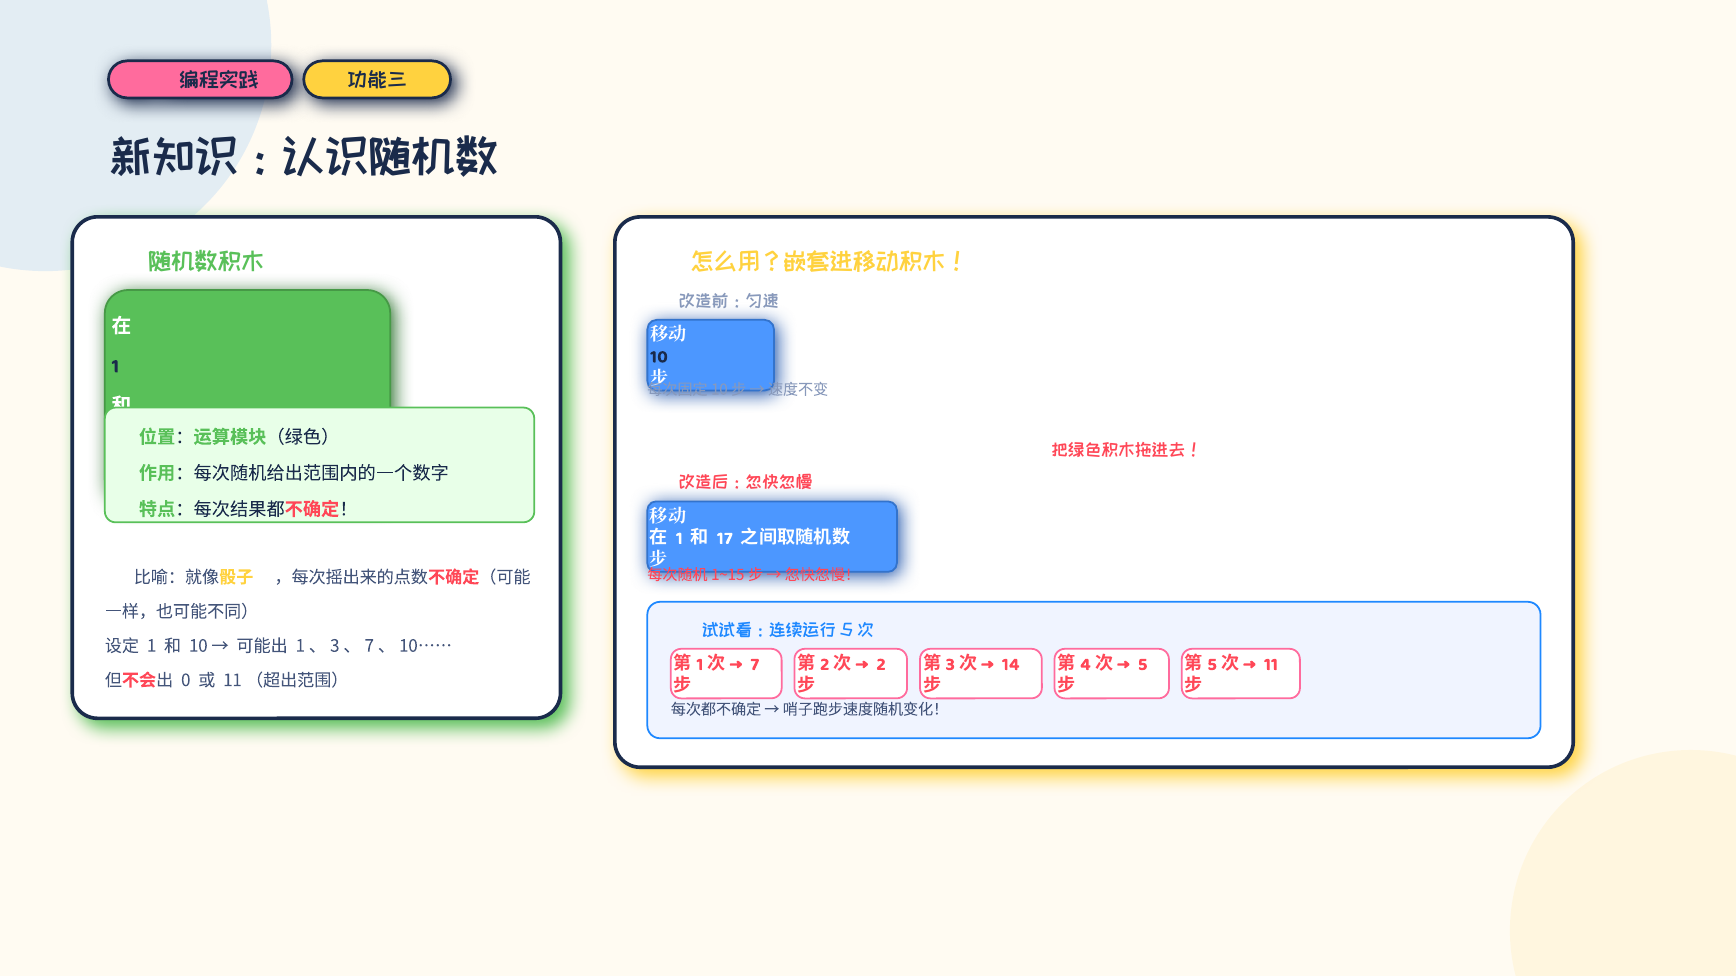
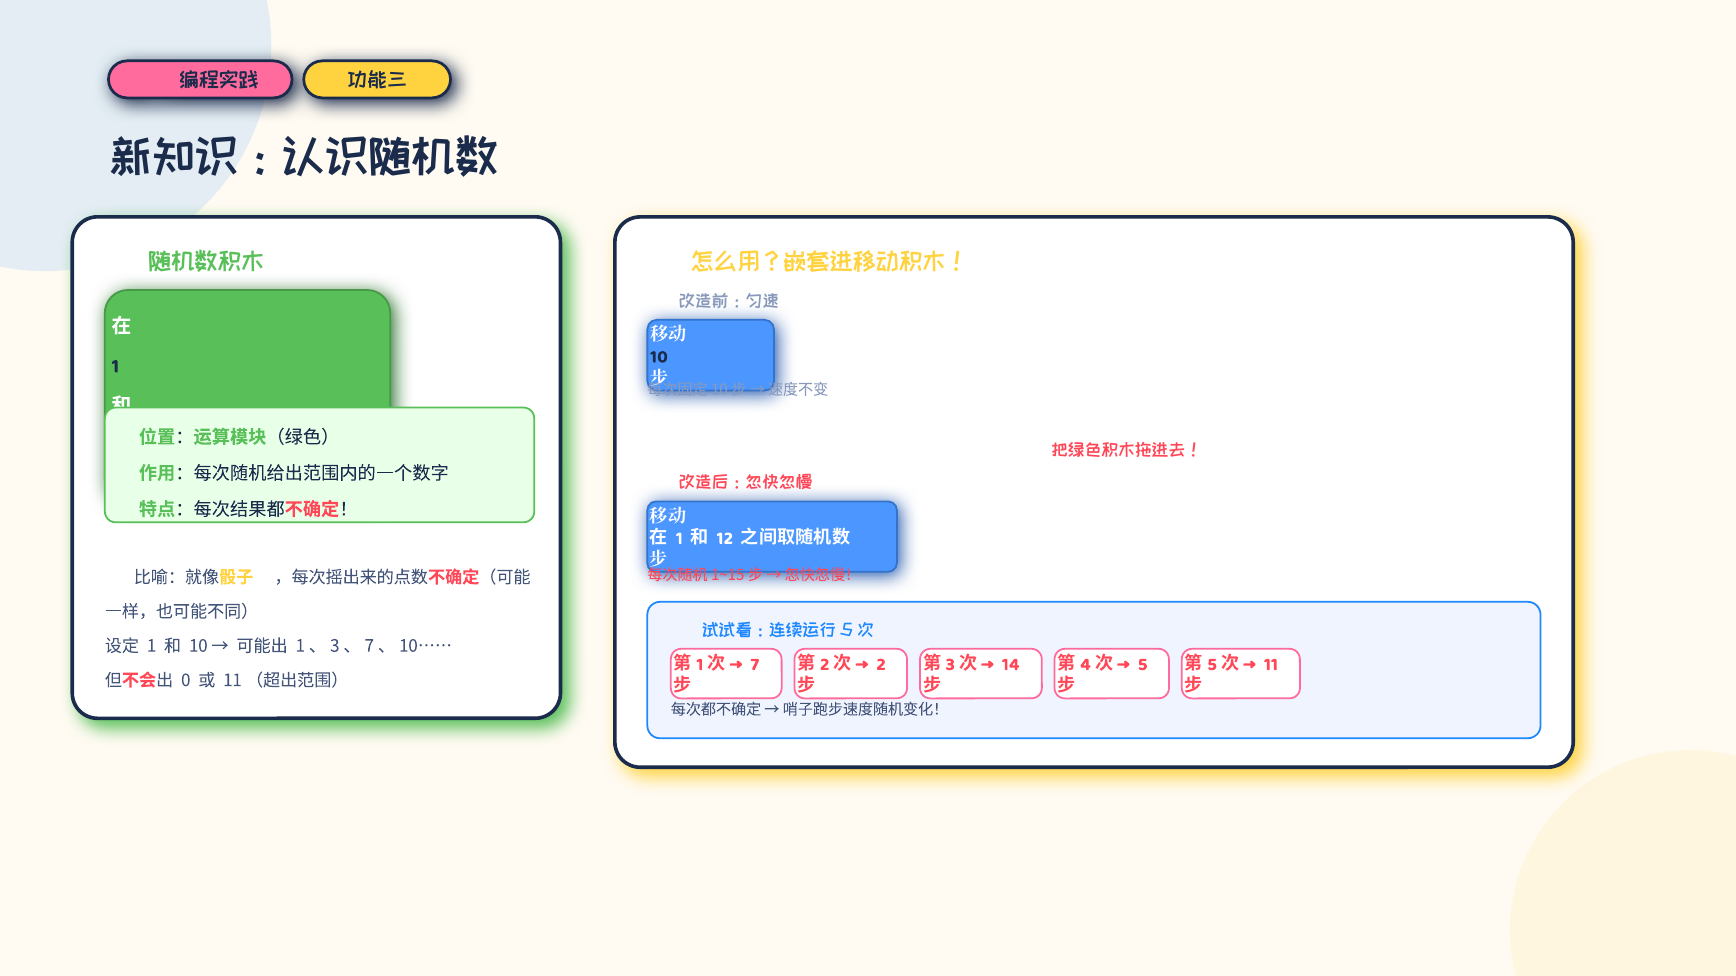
17: 17 -> 12
